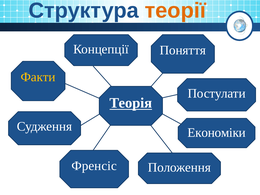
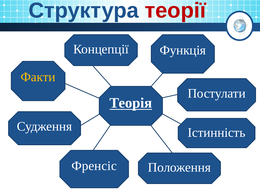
теорії colour: orange -> red
Поняття: Поняття -> Функція
Економіки: Економіки -> Істинність
